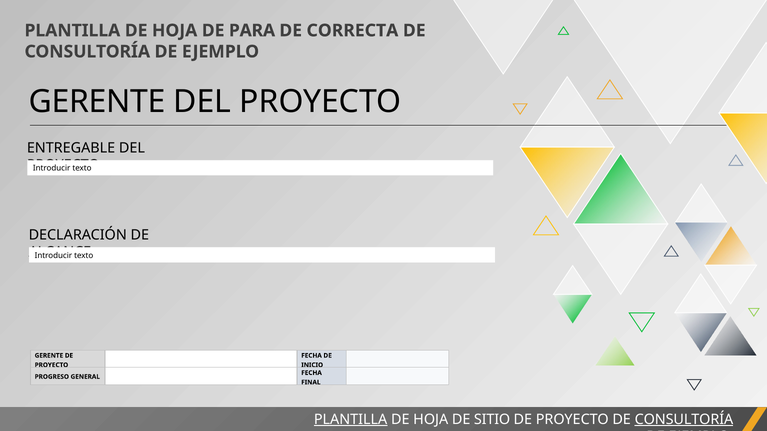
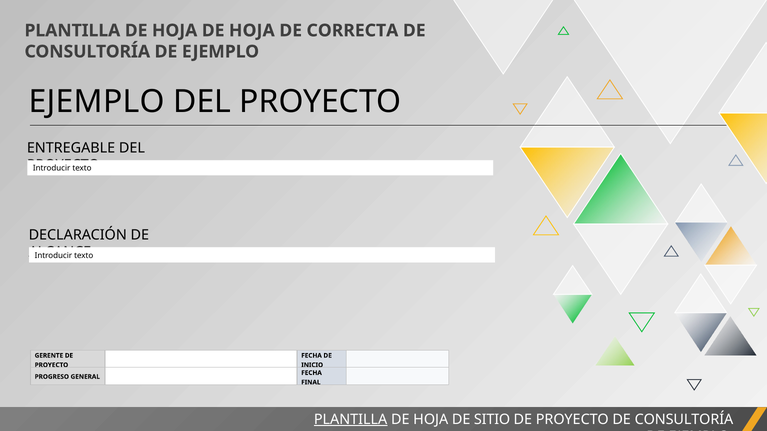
HOJA DE PARA: PARA -> HOJA
GERENTE at (97, 102): GERENTE -> EJEMPLO
CONSULTORÍA at (684, 420) underline: present -> none
